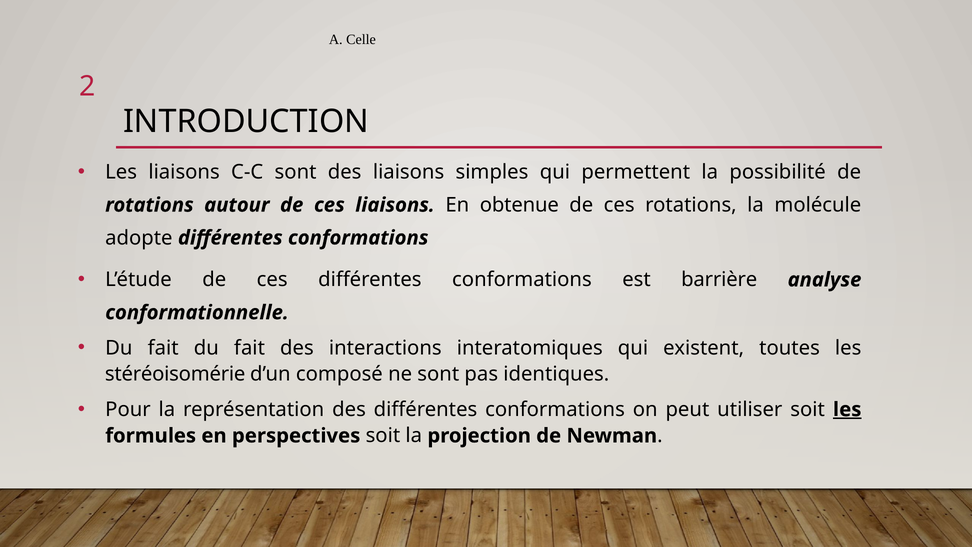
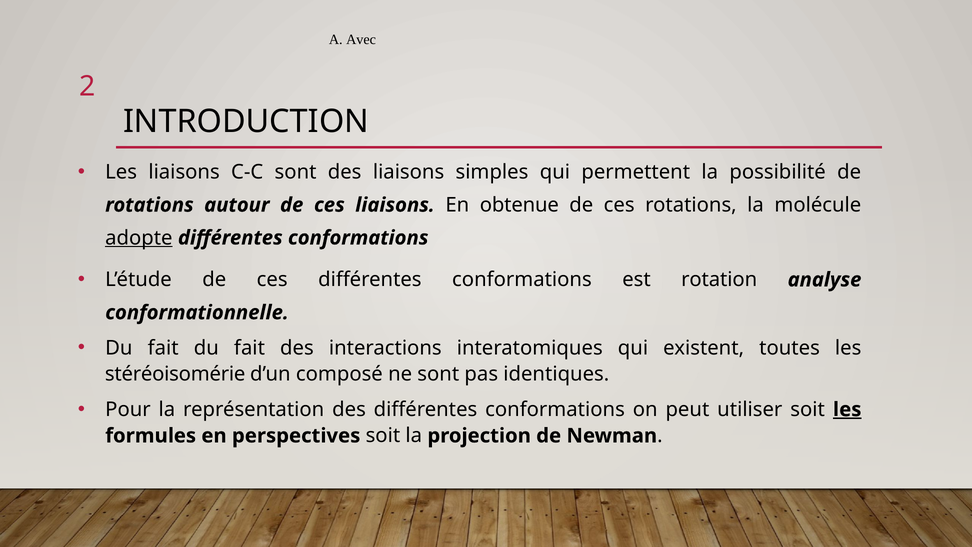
Celle: Celle -> Avec
adopte underline: none -> present
barrière: barrière -> rotation
